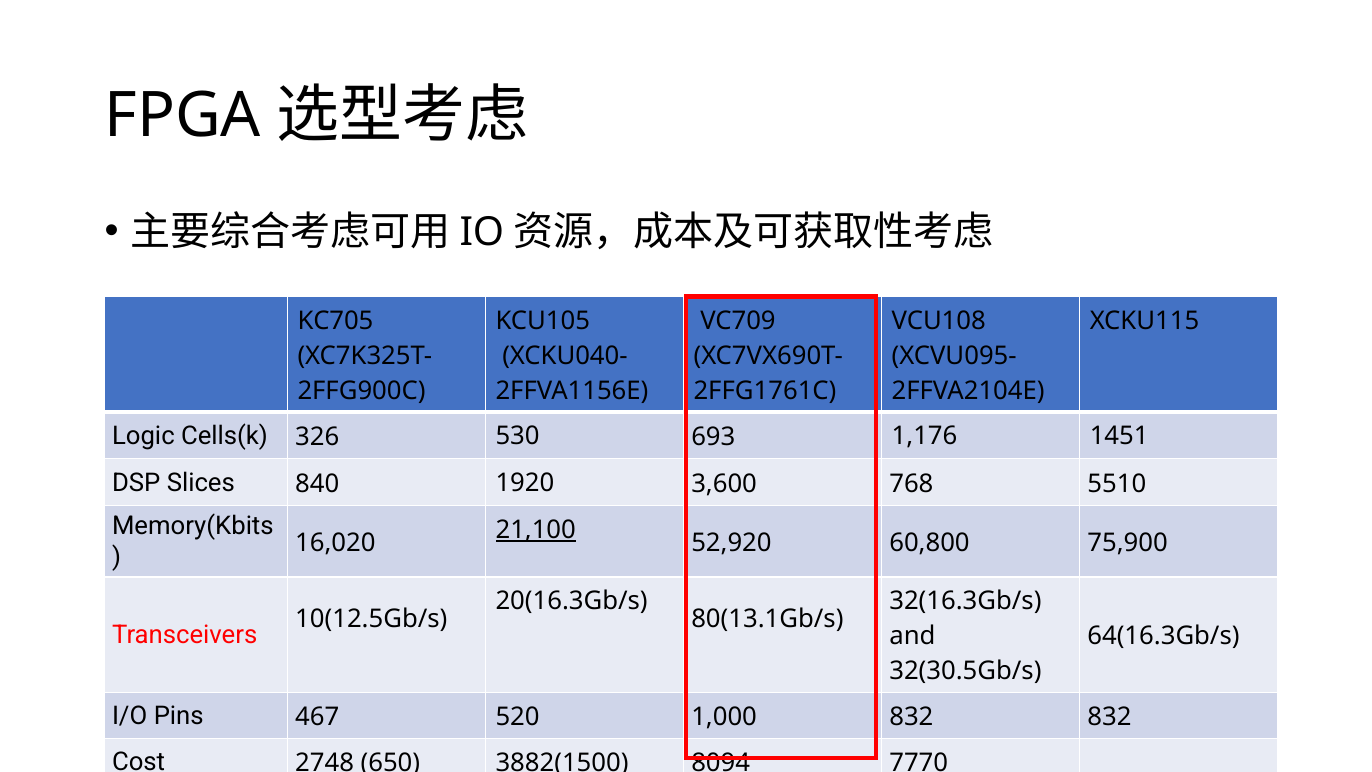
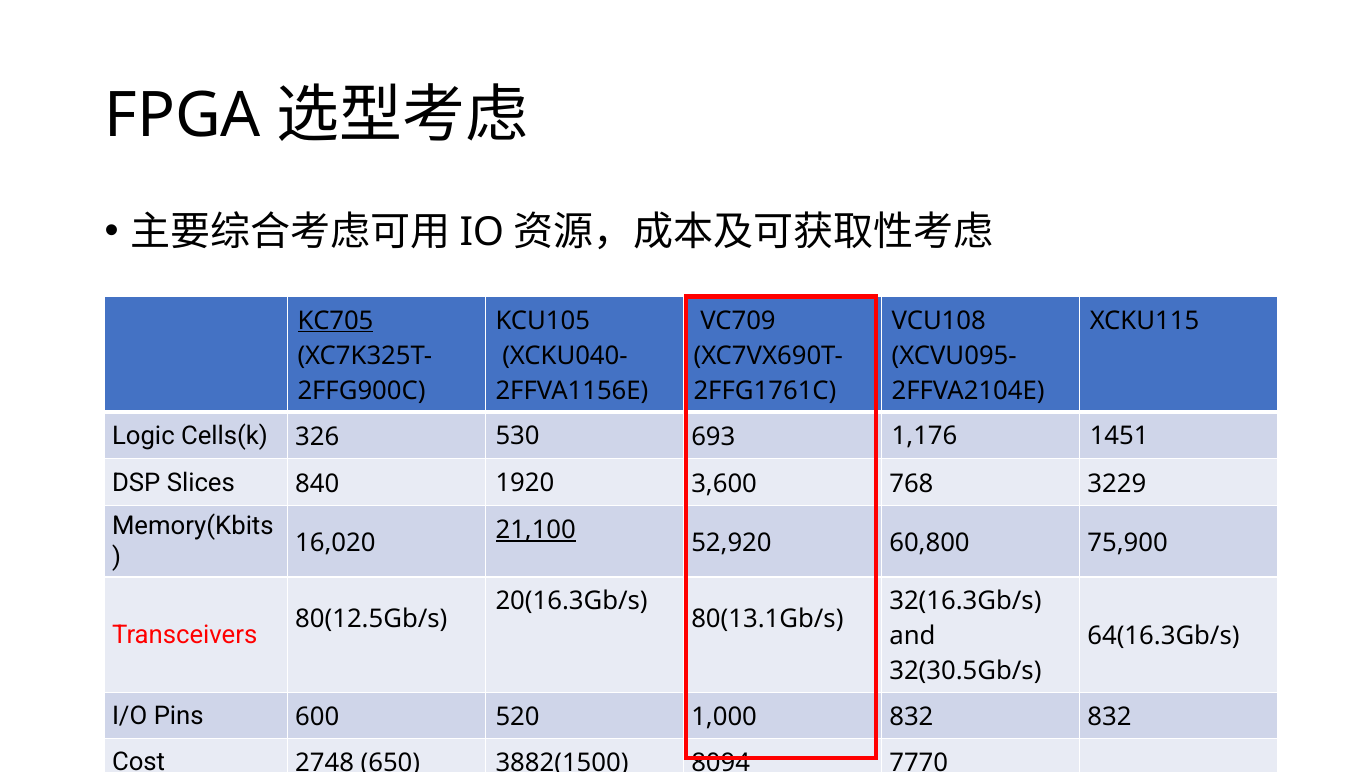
KC705 underline: none -> present
5510: 5510 -> 3229
10(12.5Gb/s: 10(12.5Gb/s -> 80(12.5Gb/s
467: 467 -> 600
